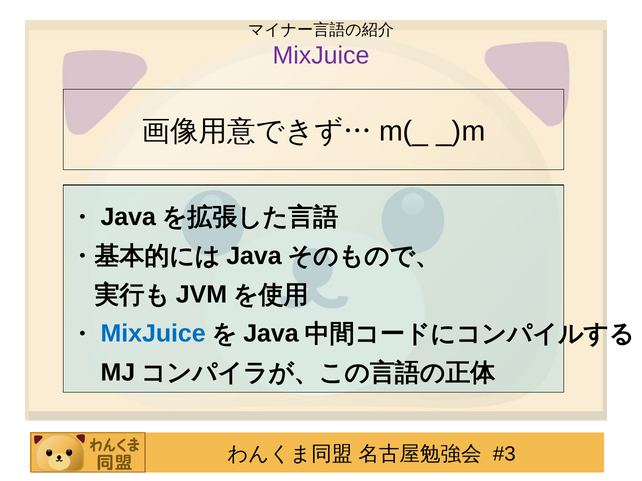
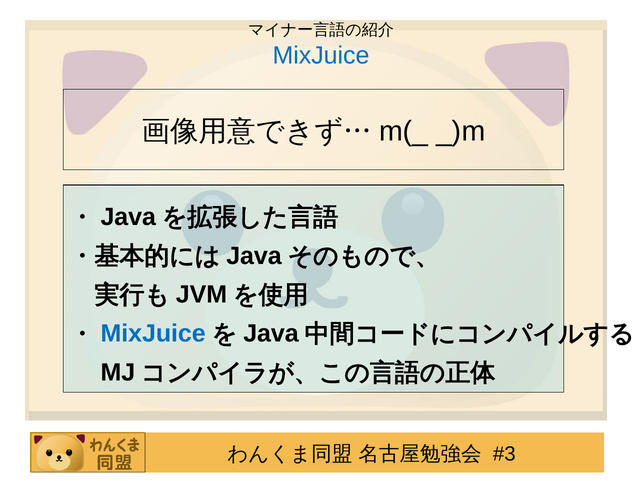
MixJuice at (321, 55) colour: purple -> blue
